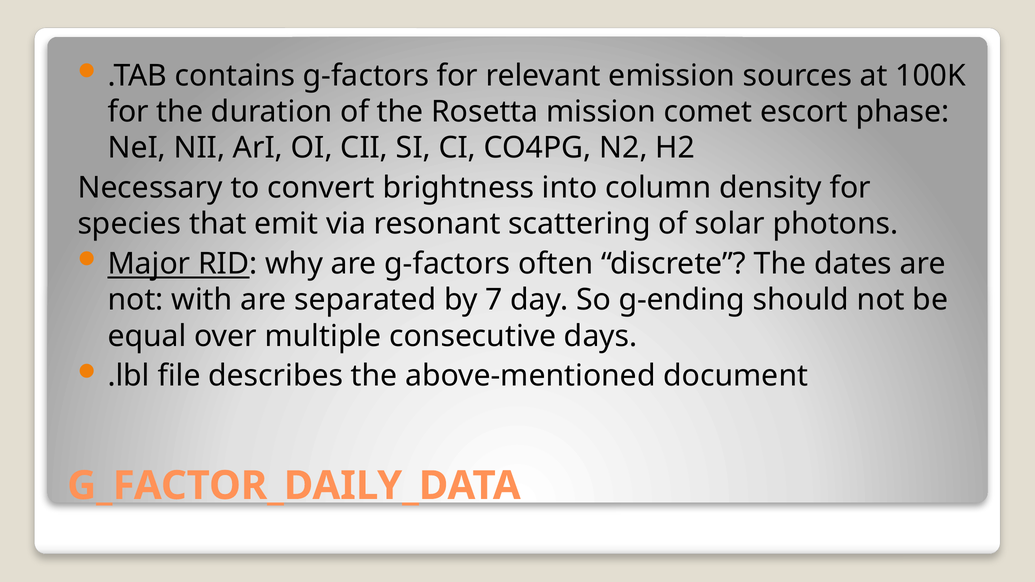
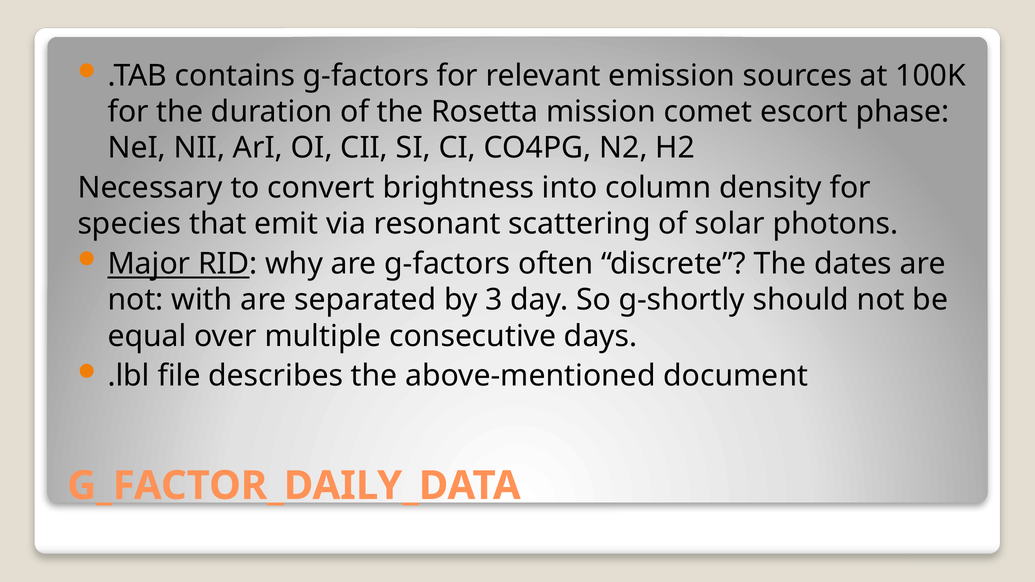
7: 7 -> 3
g-ending: g-ending -> g-shortly
